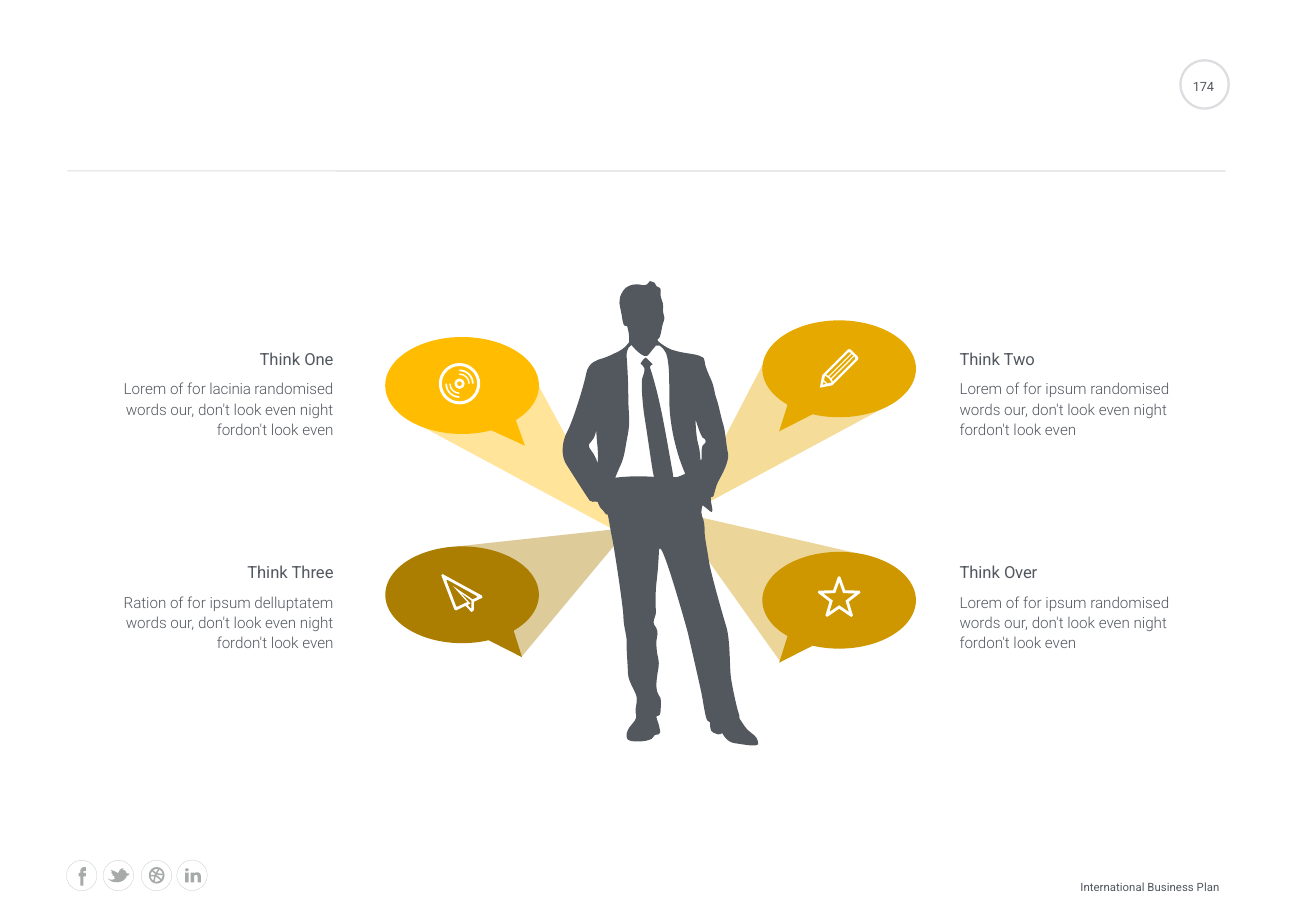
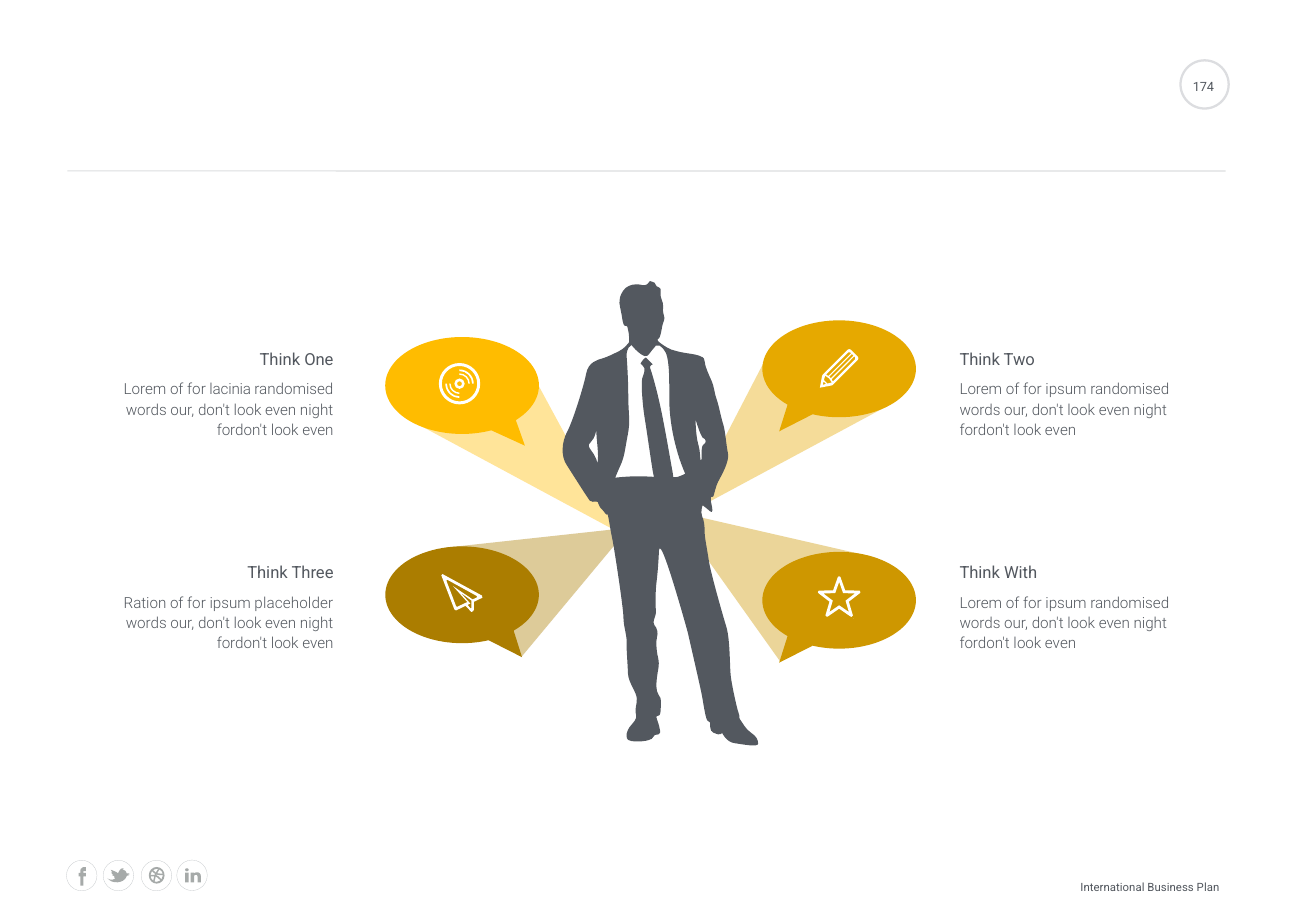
Over: Over -> With
delluptatem: delluptatem -> placeholder
